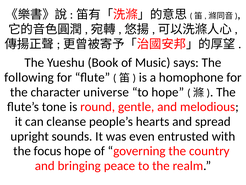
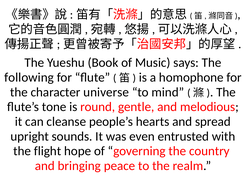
to hope: hope -> mind
focus: focus -> flight
